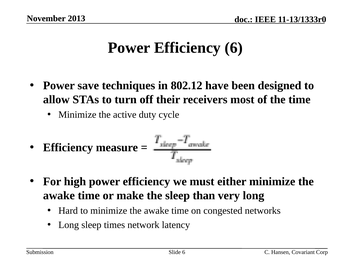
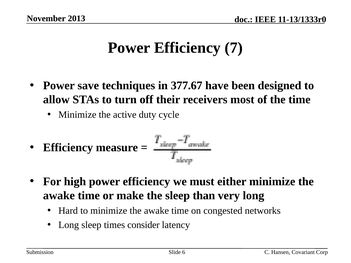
Efficiency 6: 6 -> 7
802.12: 802.12 -> 377.67
network: network -> consider
